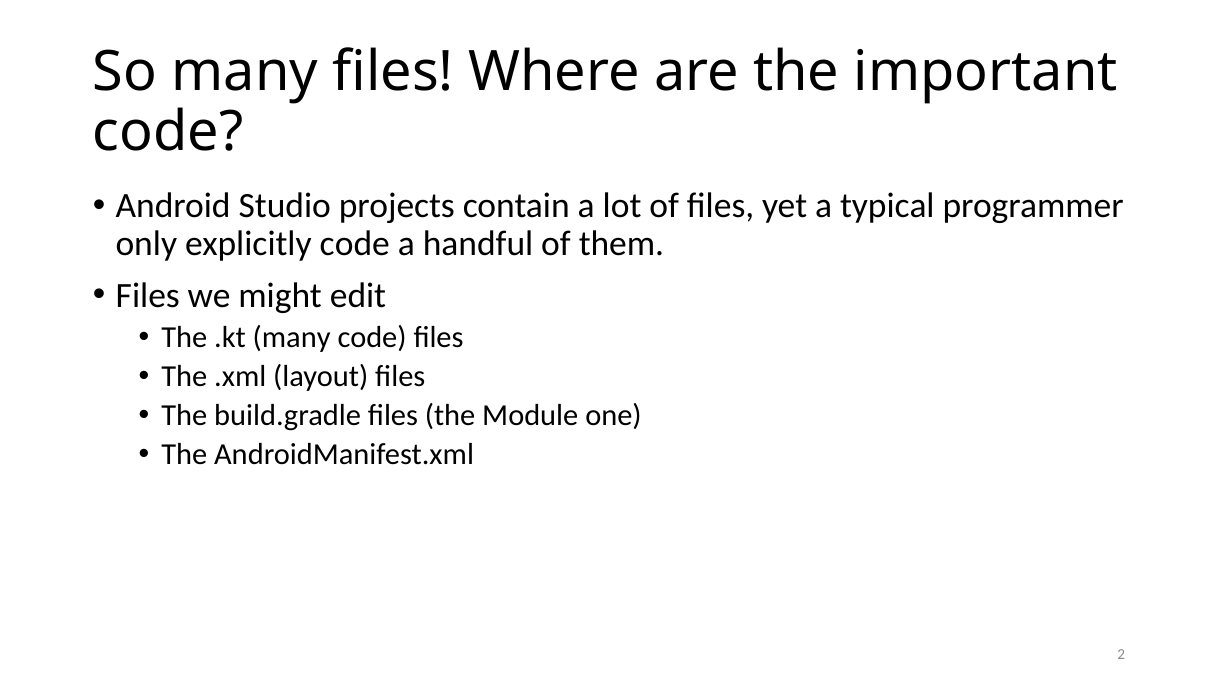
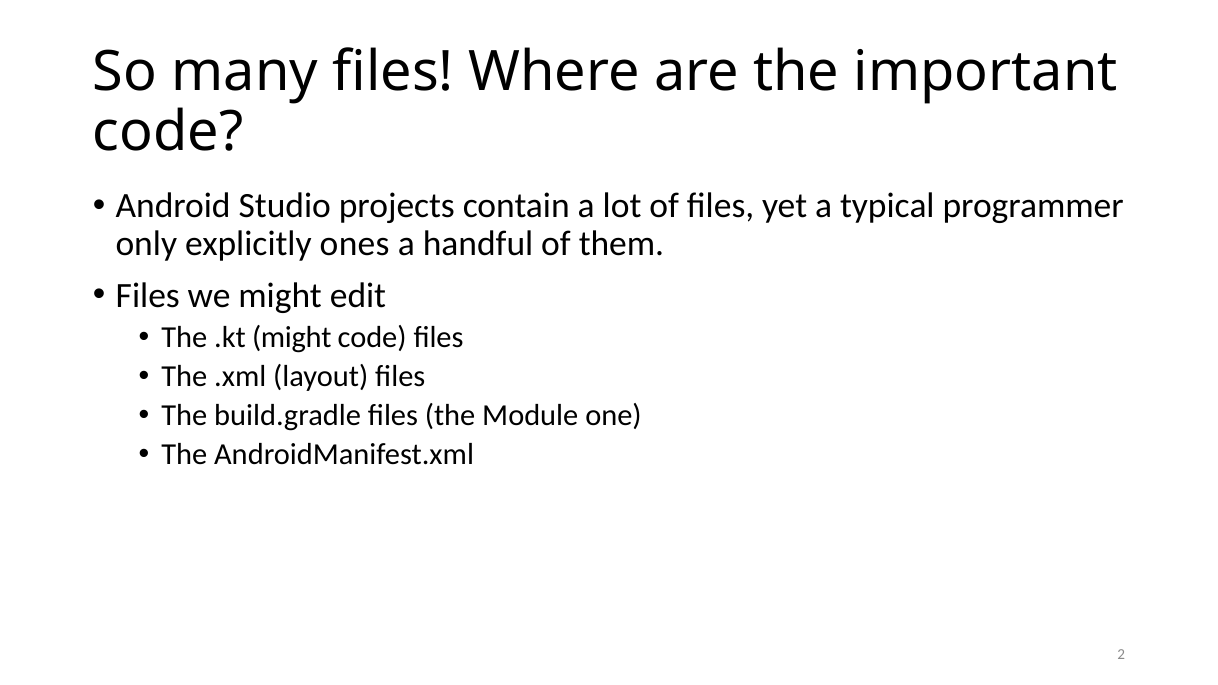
explicitly code: code -> ones
.kt many: many -> might
